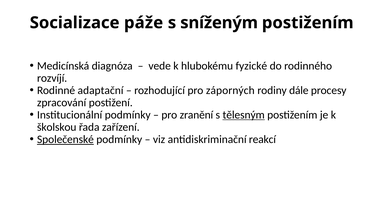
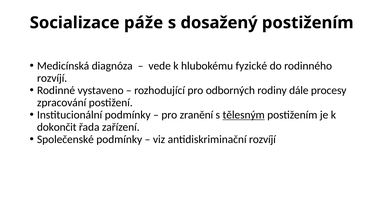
sníženým: sníženým -> dosažený
adaptační: adaptační -> vystaveno
záporných: záporných -> odborných
školskou: školskou -> dokončit
Společenské underline: present -> none
antidiskriminační reakcí: reakcí -> rozvíjí
